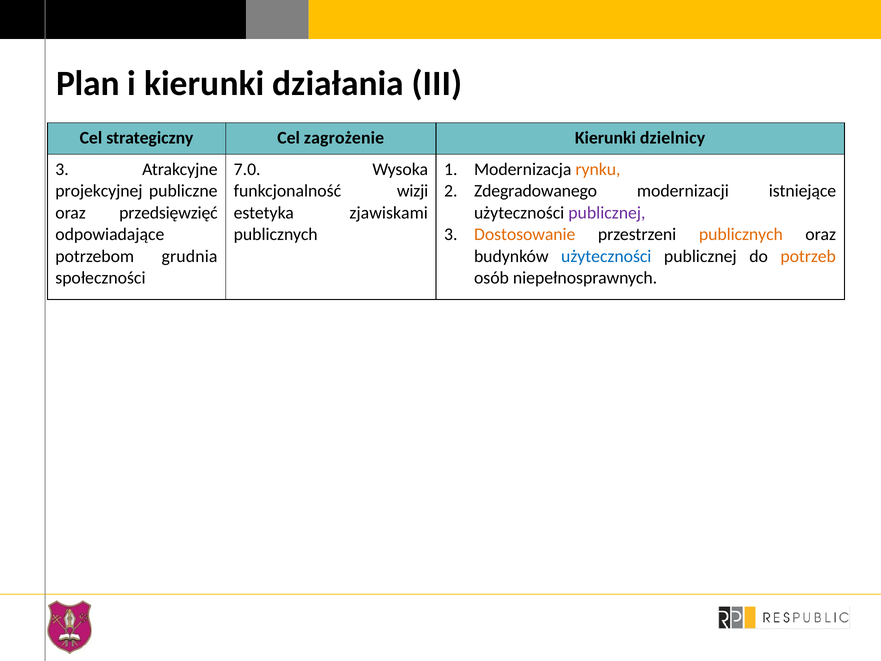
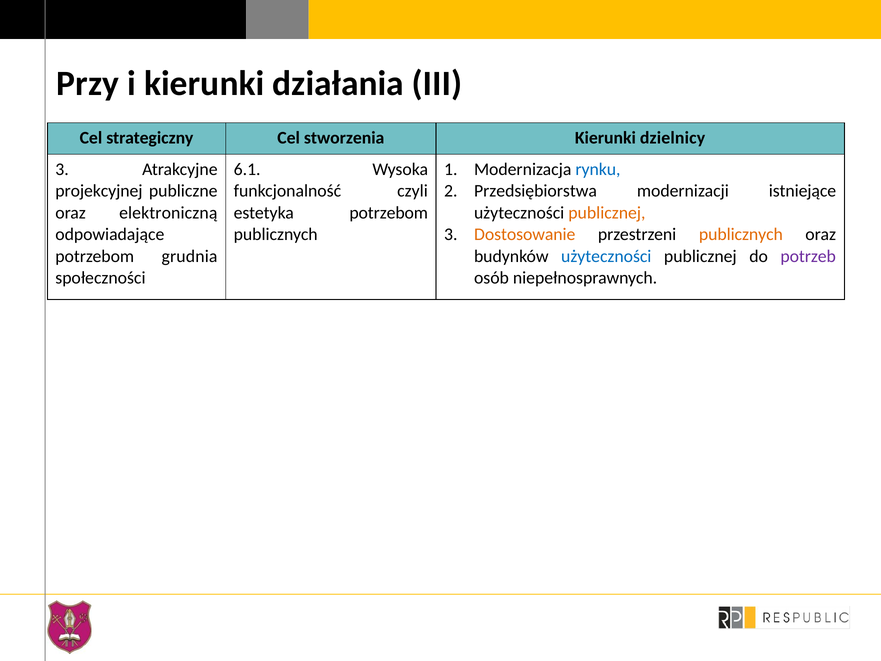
Plan: Plan -> Przy
zagrożenie: zagrożenie -> stworzenia
7.0: 7.0 -> 6.1
rynku colour: orange -> blue
wizji: wizji -> czyli
Zdegradowanego: Zdegradowanego -> Przedsiębiorstwa
przedsięwzięć: przedsięwzięć -> elektroniczną
estetyka zjawiskami: zjawiskami -> potrzebom
publicznej at (607, 213) colour: purple -> orange
potrzeb colour: orange -> purple
